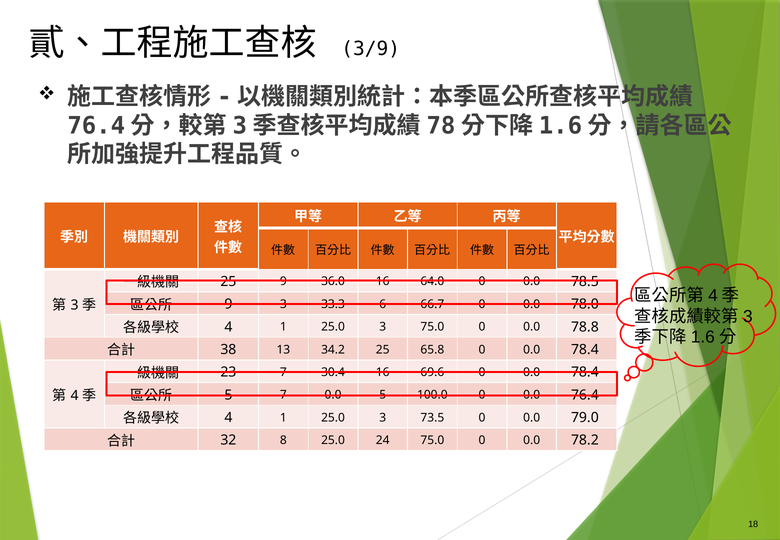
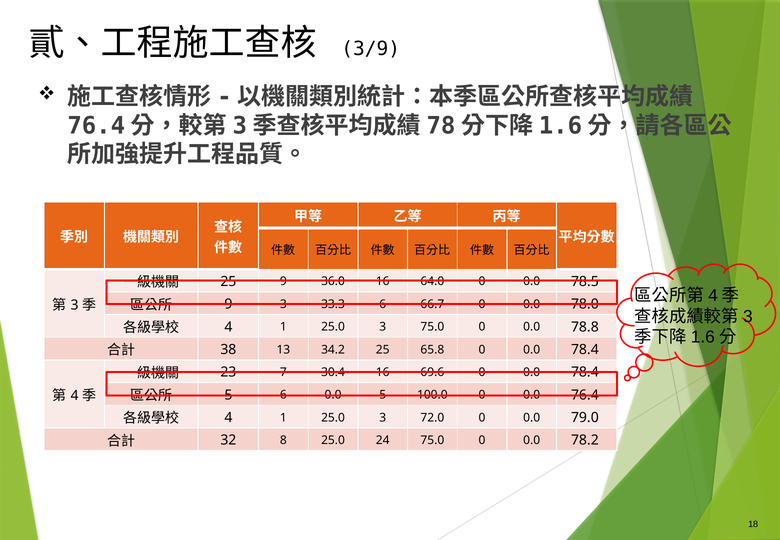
5 7: 7 -> 6
73.5: 73.5 -> 72.0
